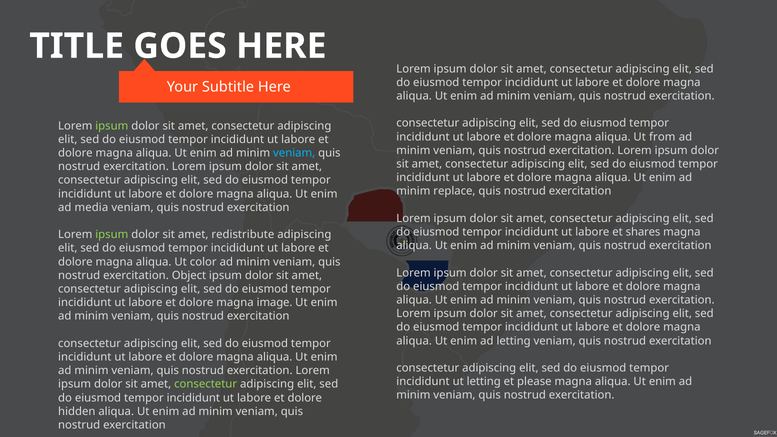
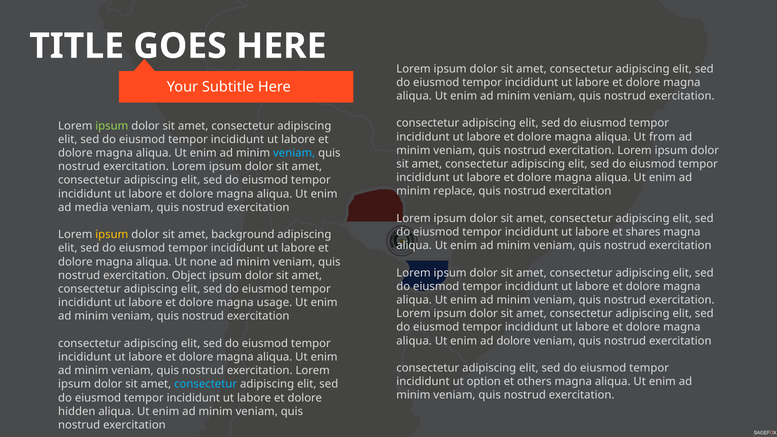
ipsum at (112, 235) colour: light green -> yellow
redistribute: redistribute -> background
color: color -> none
image: image -> usage
ad letting: letting -> dolore
ut letting: letting -> option
please: please -> others
consectetur at (206, 384) colour: light green -> light blue
